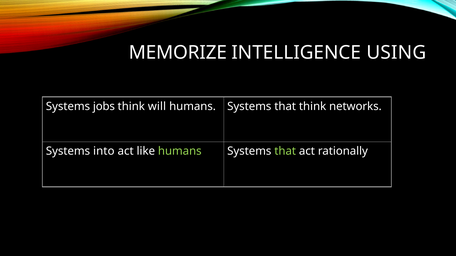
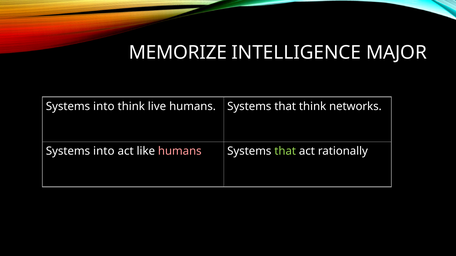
USING: USING -> MAJOR
jobs at (104, 107): jobs -> into
will: will -> live
humans at (180, 151) colour: light green -> pink
